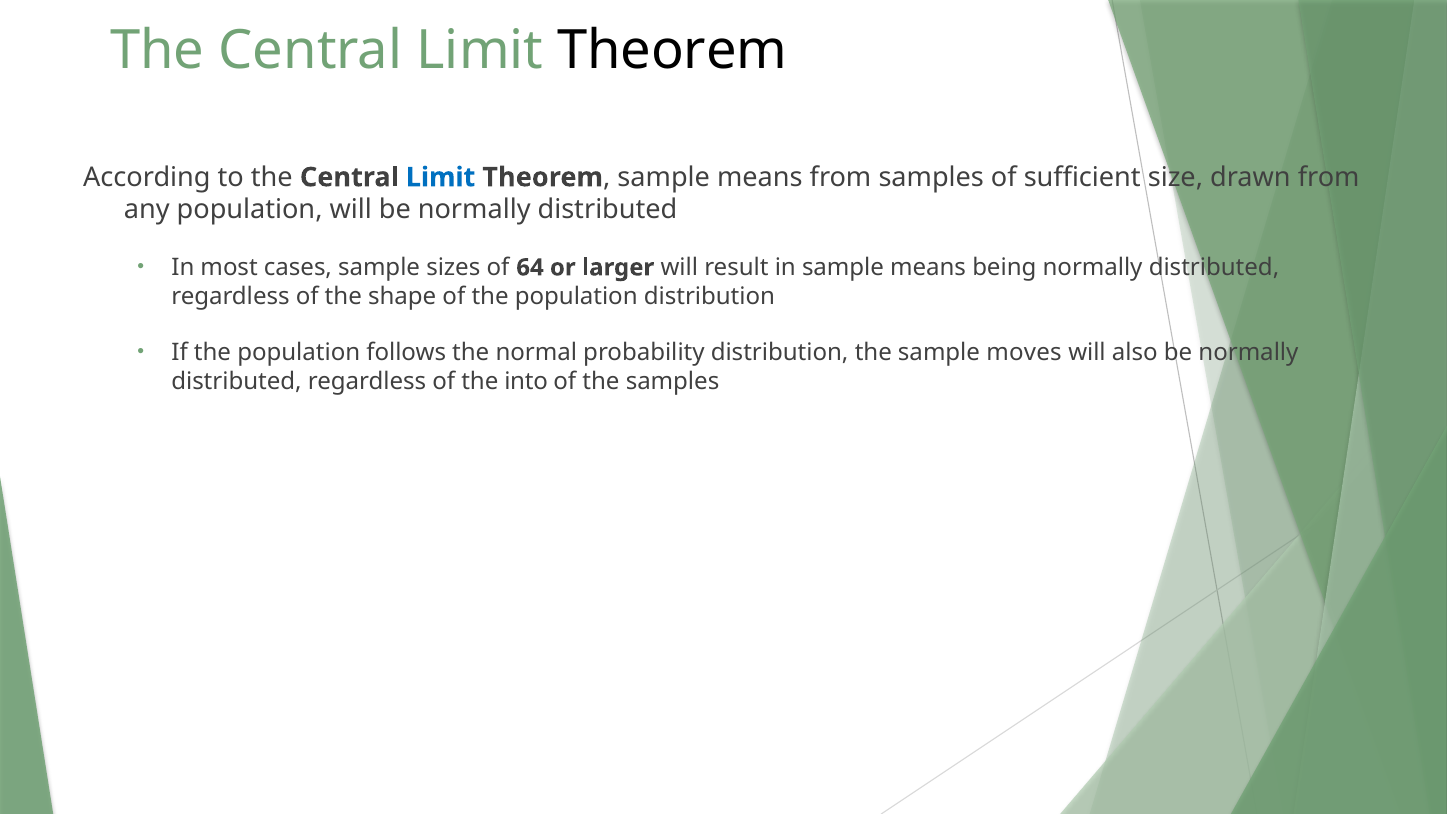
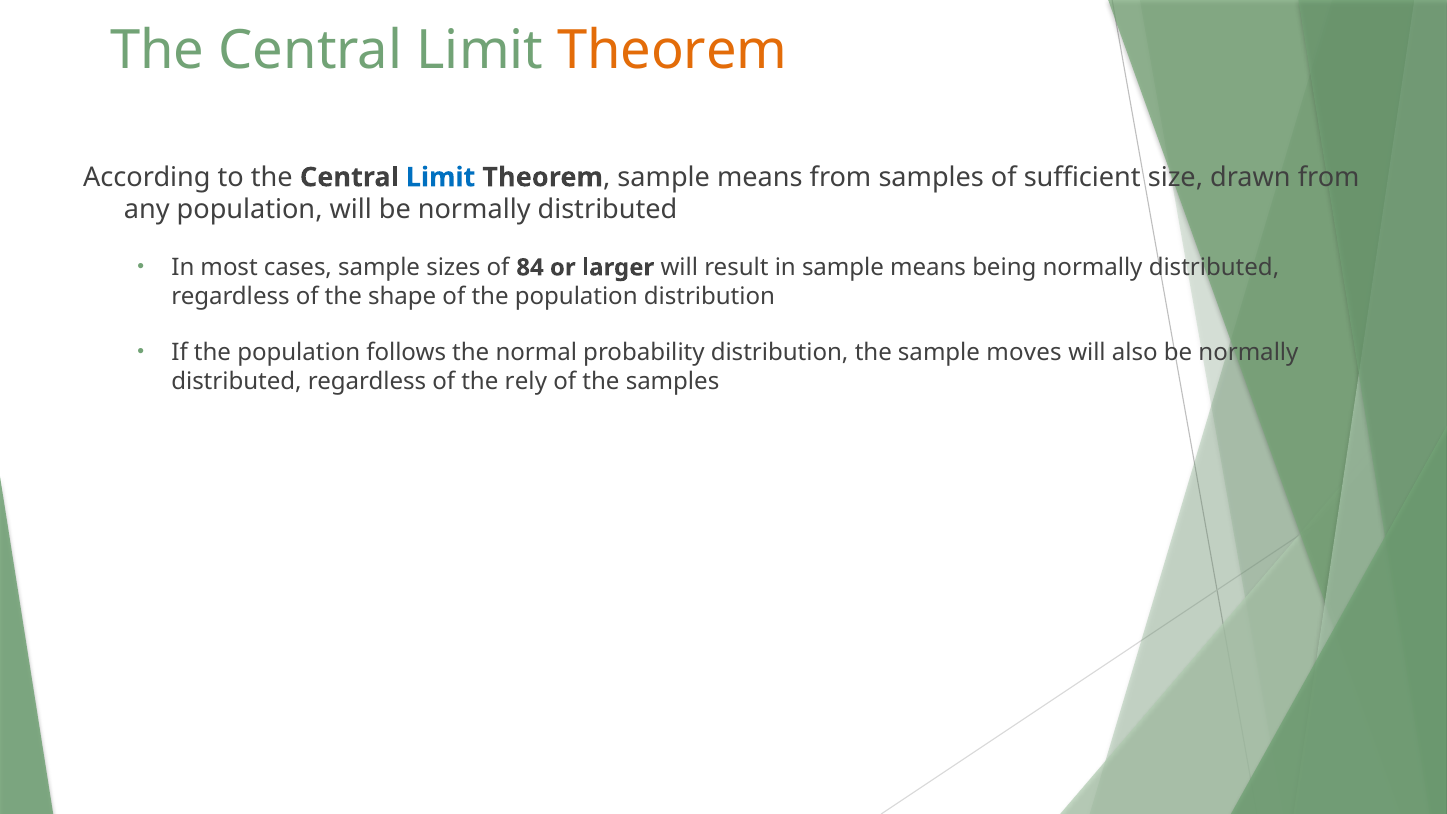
Theorem at (672, 51) colour: black -> orange
64: 64 -> 84
into: into -> rely
